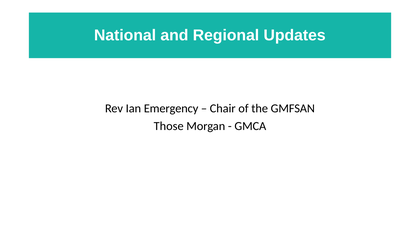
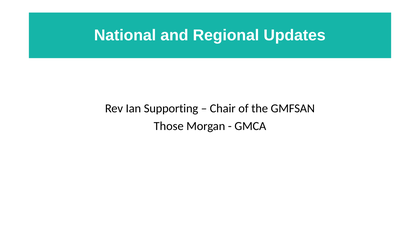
Emergency: Emergency -> Supporting
